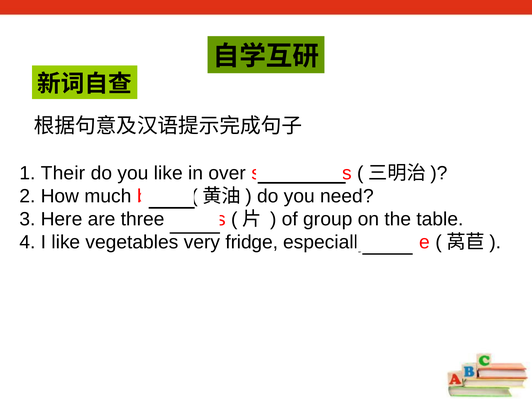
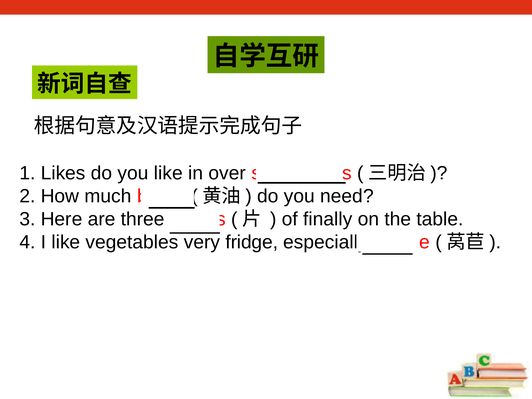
Their: Their -> Likes
group: group -> finally
